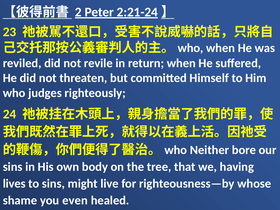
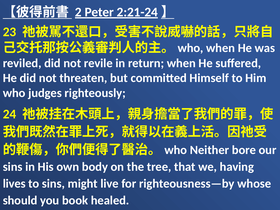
shame: shame -> should
even: even -> book
